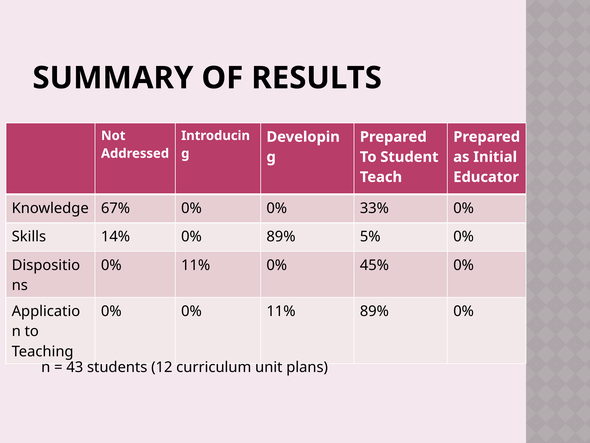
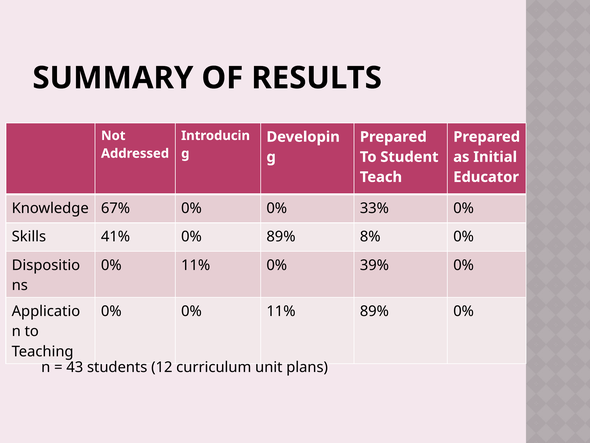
14%: 14% -> 41%
5%: 5% -> 8%
45%: 45% -> 39%
